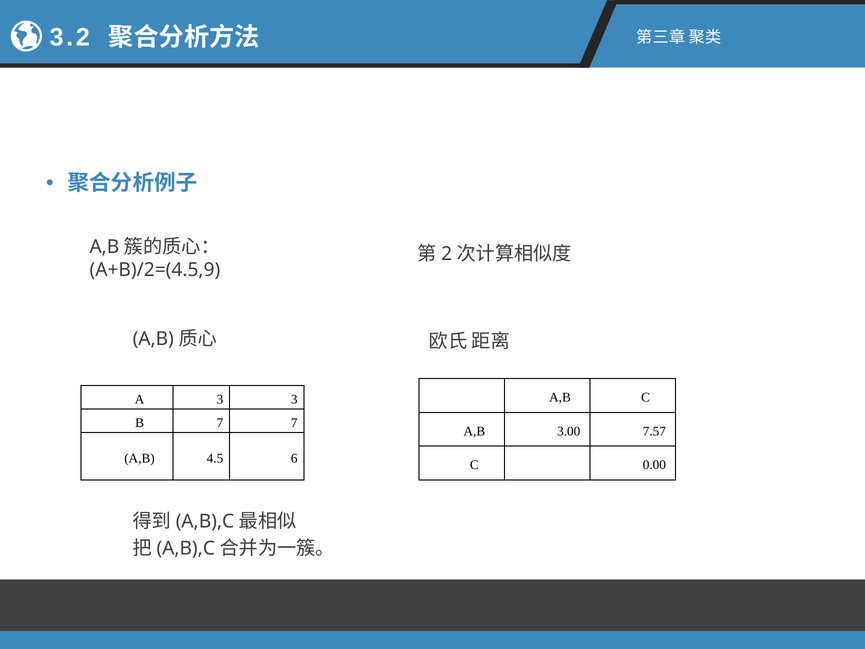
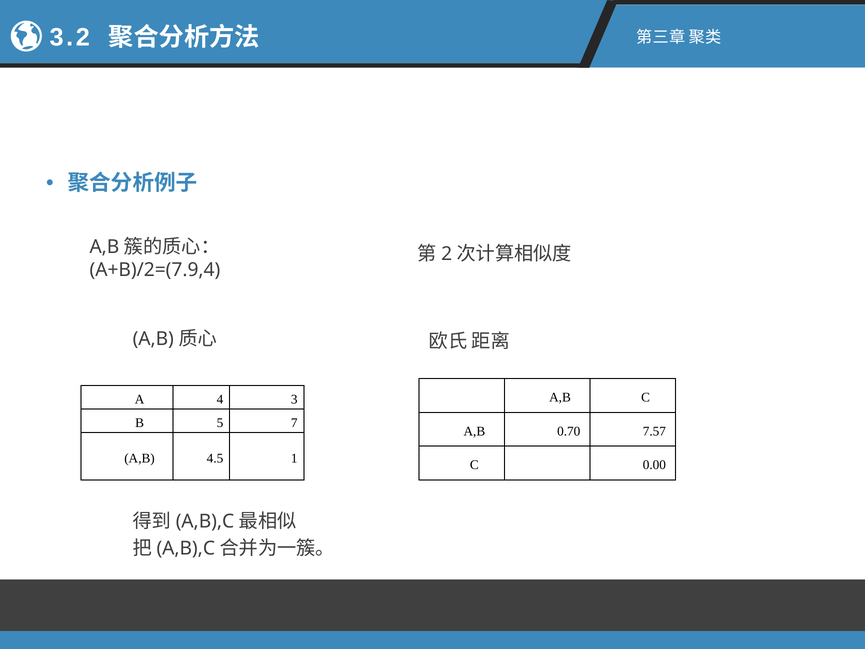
A+B)/2=(4.5,9: A+B)/2=(4.5,9 -> A+B)/2=(7.9,4
A 3: 3 -> 4
B 7: 7 -> 5
3.00: 3.00 -> 0.70
6: 6 -> 1
